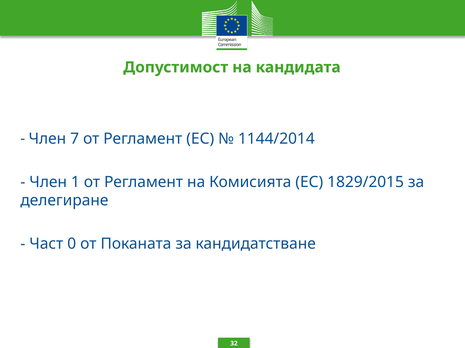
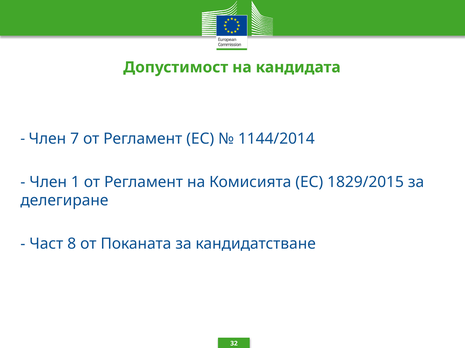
0: 0 -> 8
